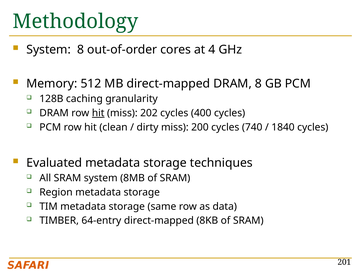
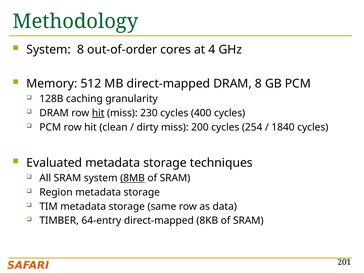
202: 202 -> 230
740: 740 -> 254
8MB underline: none -> present
